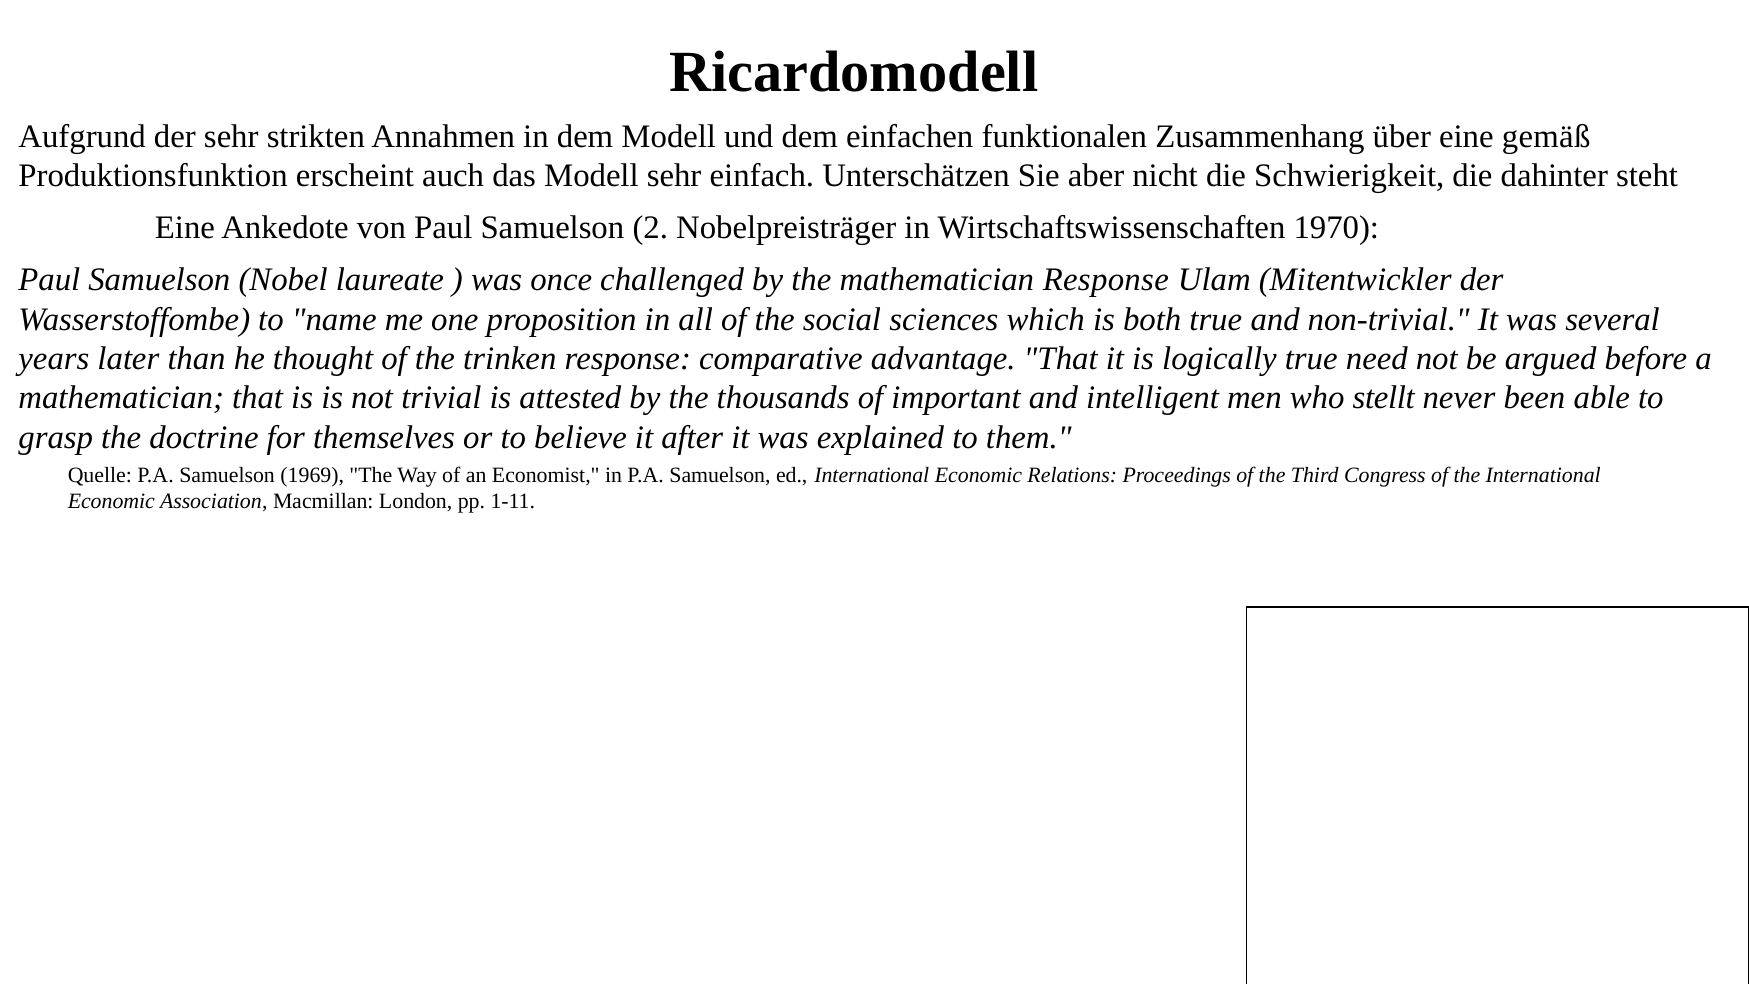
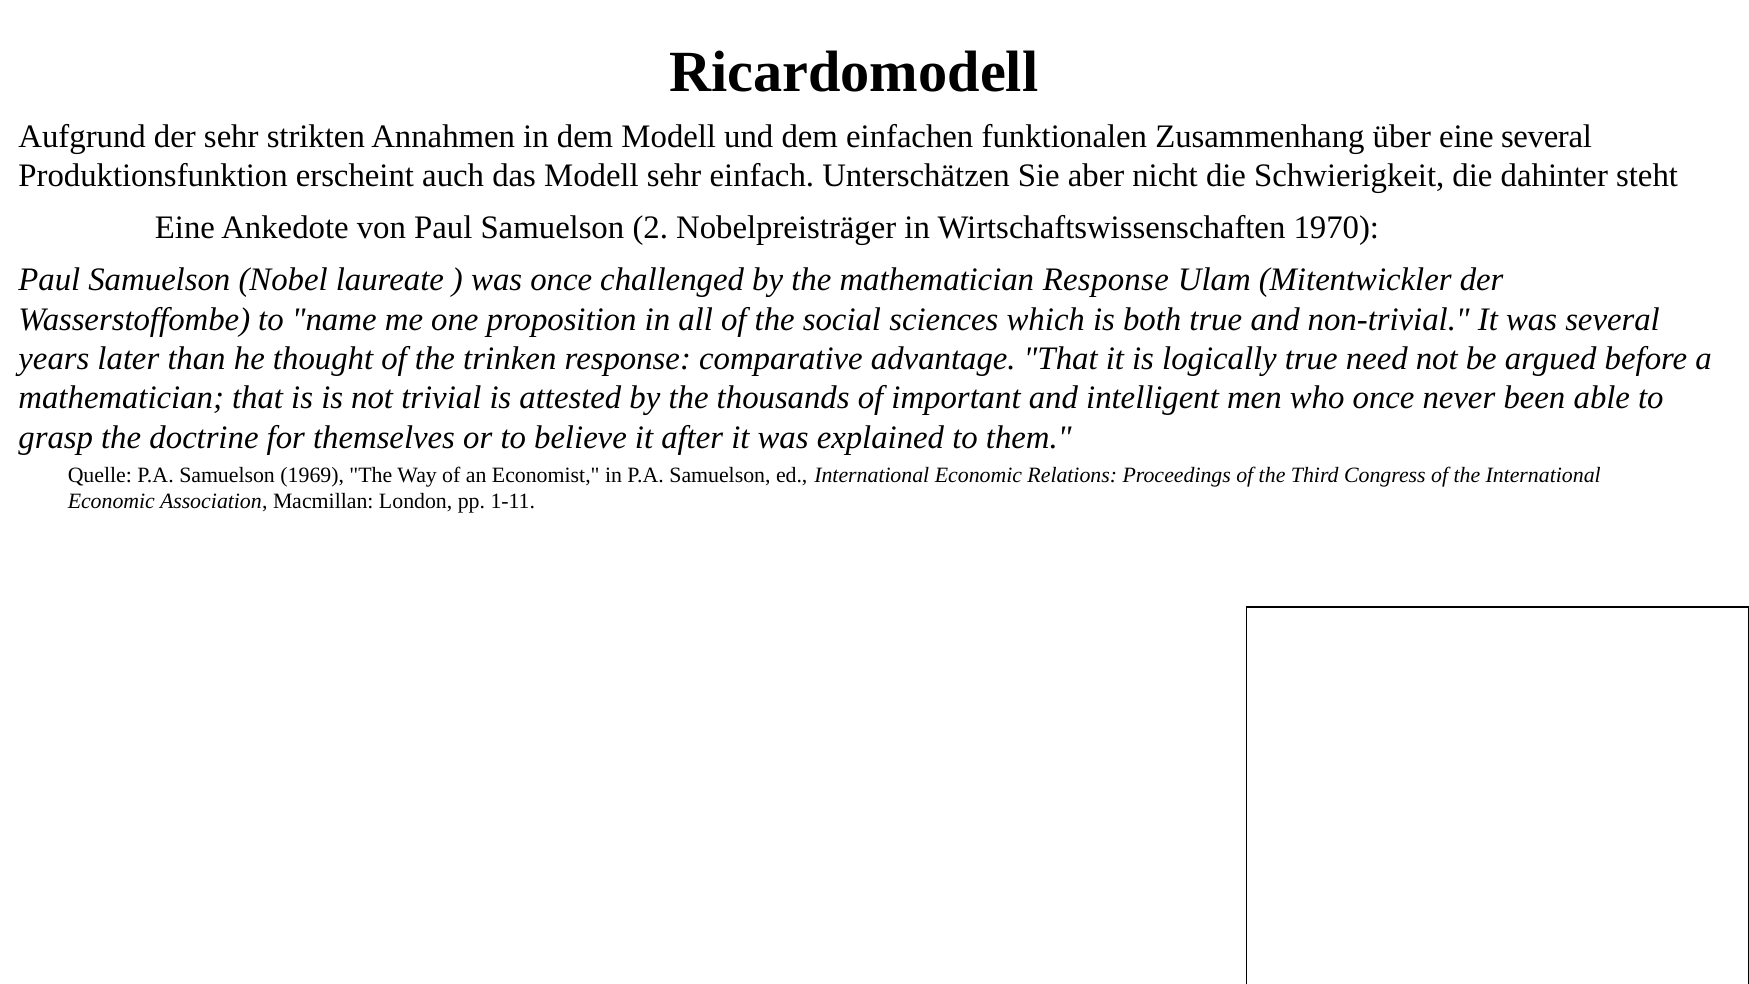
eine gemäß: gemäß -> several
who stellt: stellt -> once
